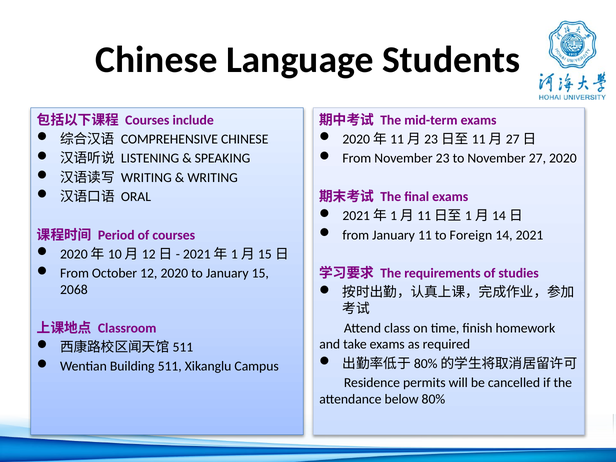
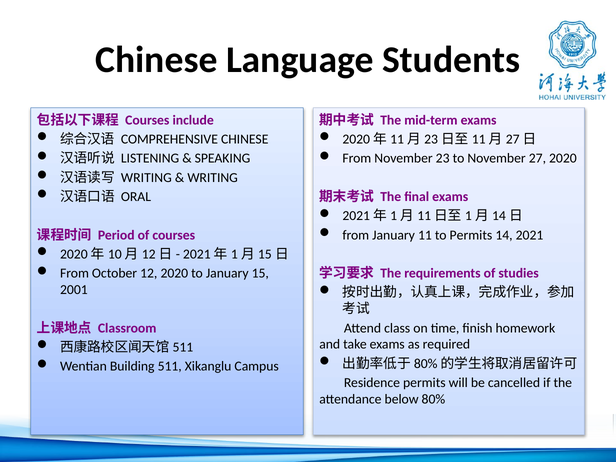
to Foreign: Foreign -> Permits
2068: 2068 -> 2001
